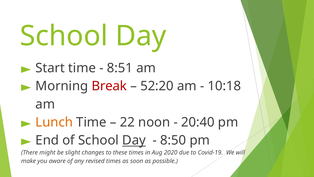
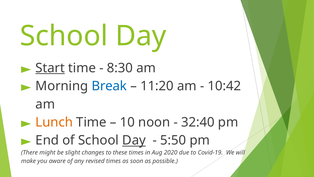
Start underline: none -> present
8:51: 8:51 -> 8:30
Break colour: red -> blue
52:20: 52:20 -> 11:20
10:18: 10:18 -> 10:42
22: 22 -> 10
20:40: 20:40 -> 32:40
8:50: 8:50 -> 5:50
